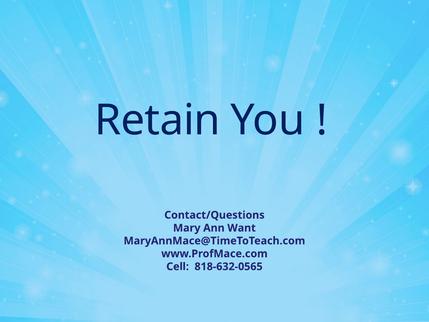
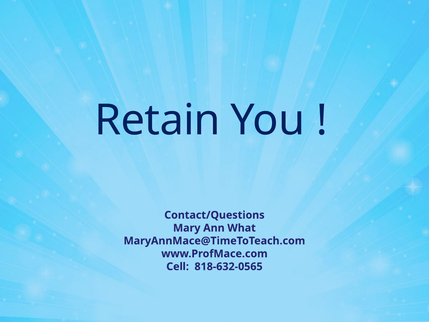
Want: Want -> What
